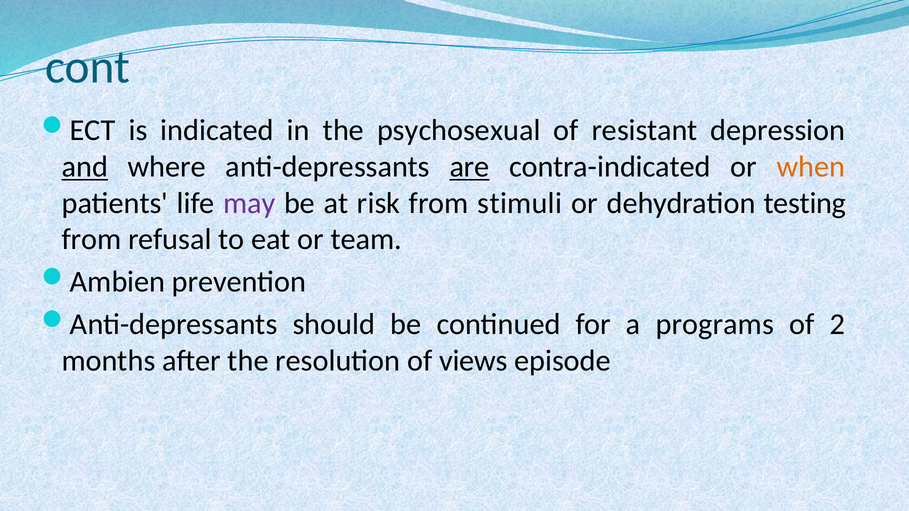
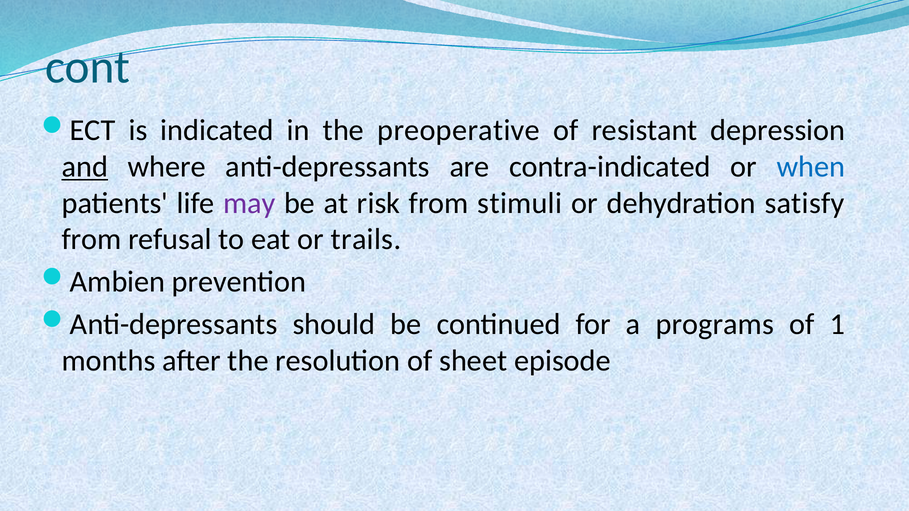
psychosexual: psychosexual -> preoperative
are underline: present -> none
when colour: orange -> blue
testing: testing -> satisfy
team: team -> trails
2: 2 -> 1
views: views -> sheet
